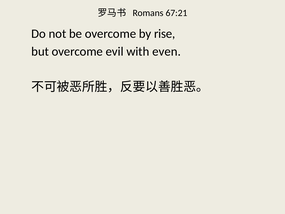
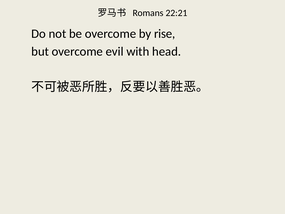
67:21: 67:21 -> 22:21
even: even -> head
